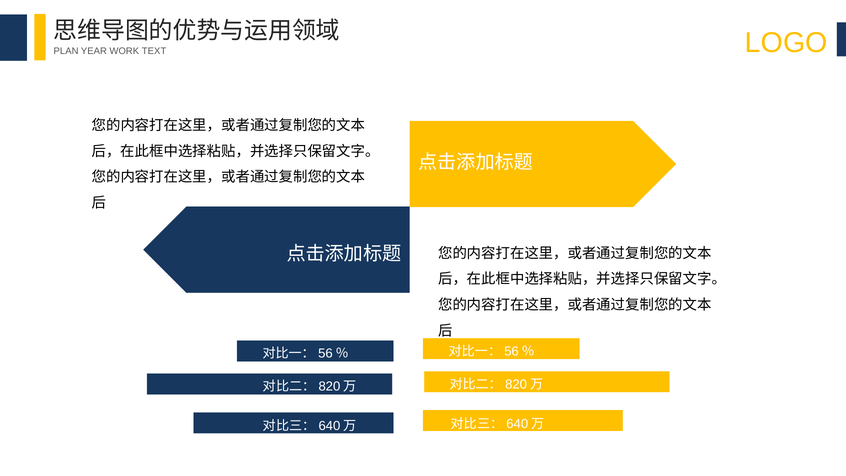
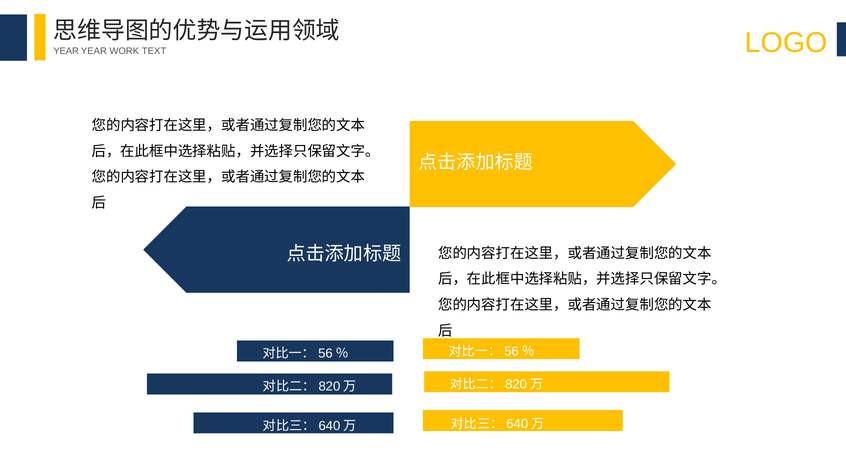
PLAN at (66, 51): PLAN -> YEAR
